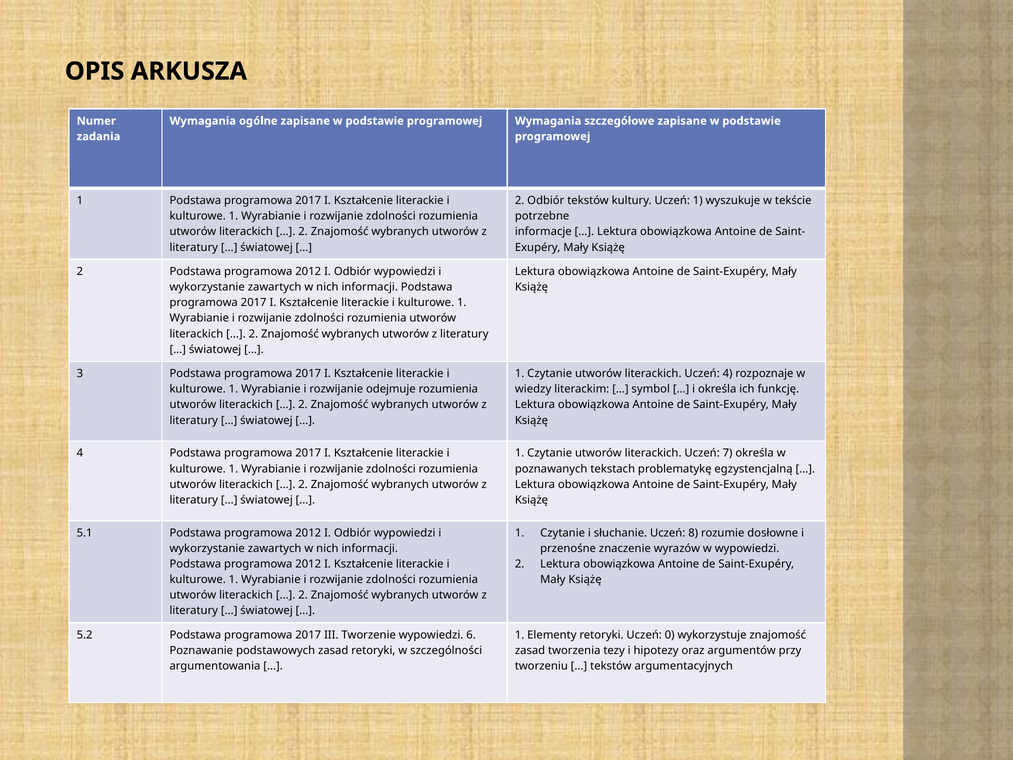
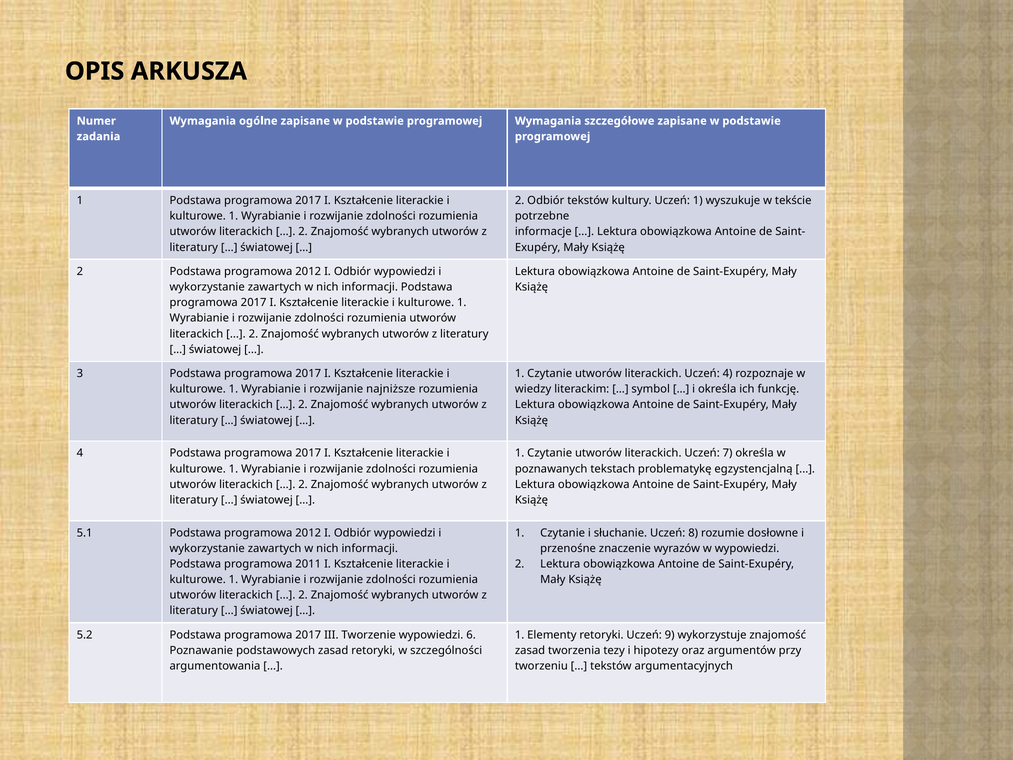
odejmuje: odejmuje -> najniższe
2012 at (308, 564): 2012 -> 2011
0: 0 -> 9
